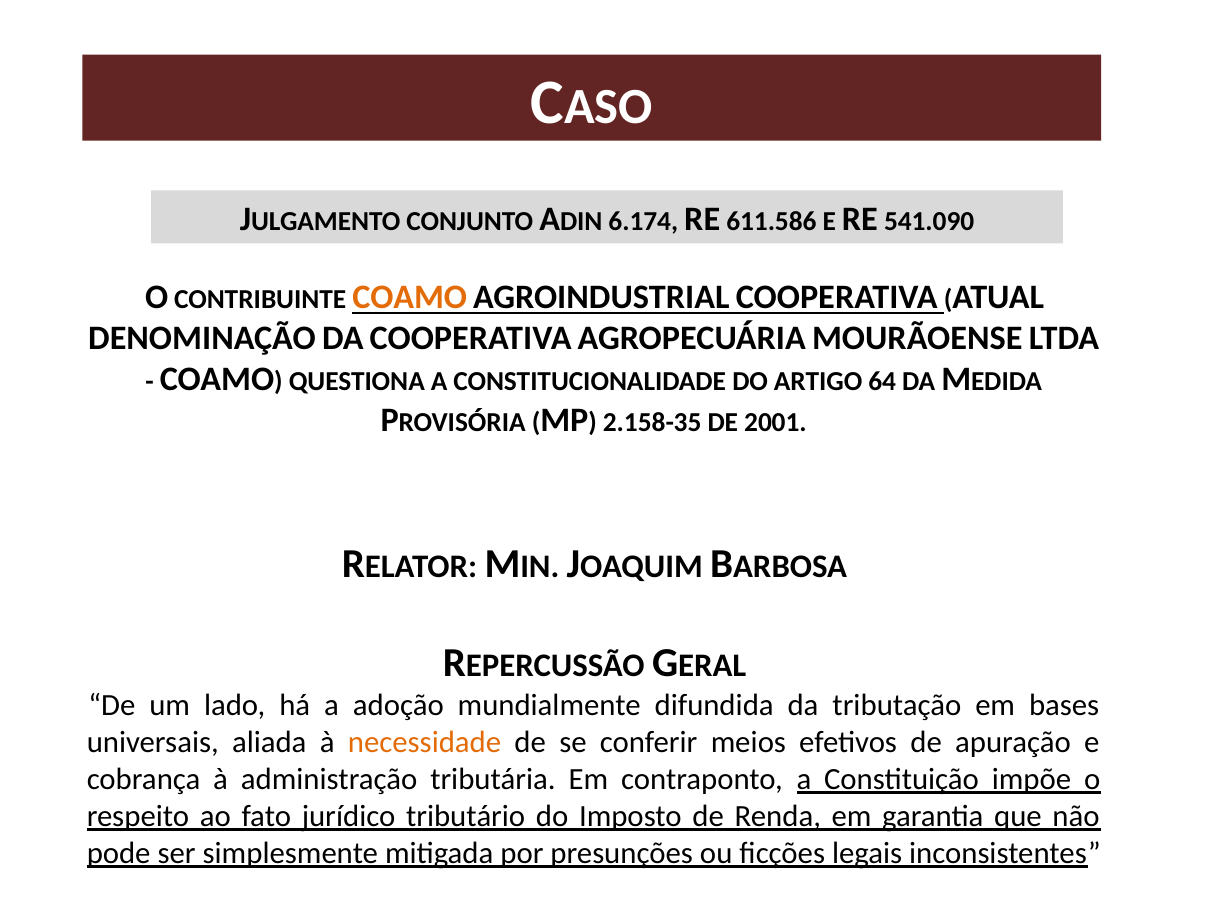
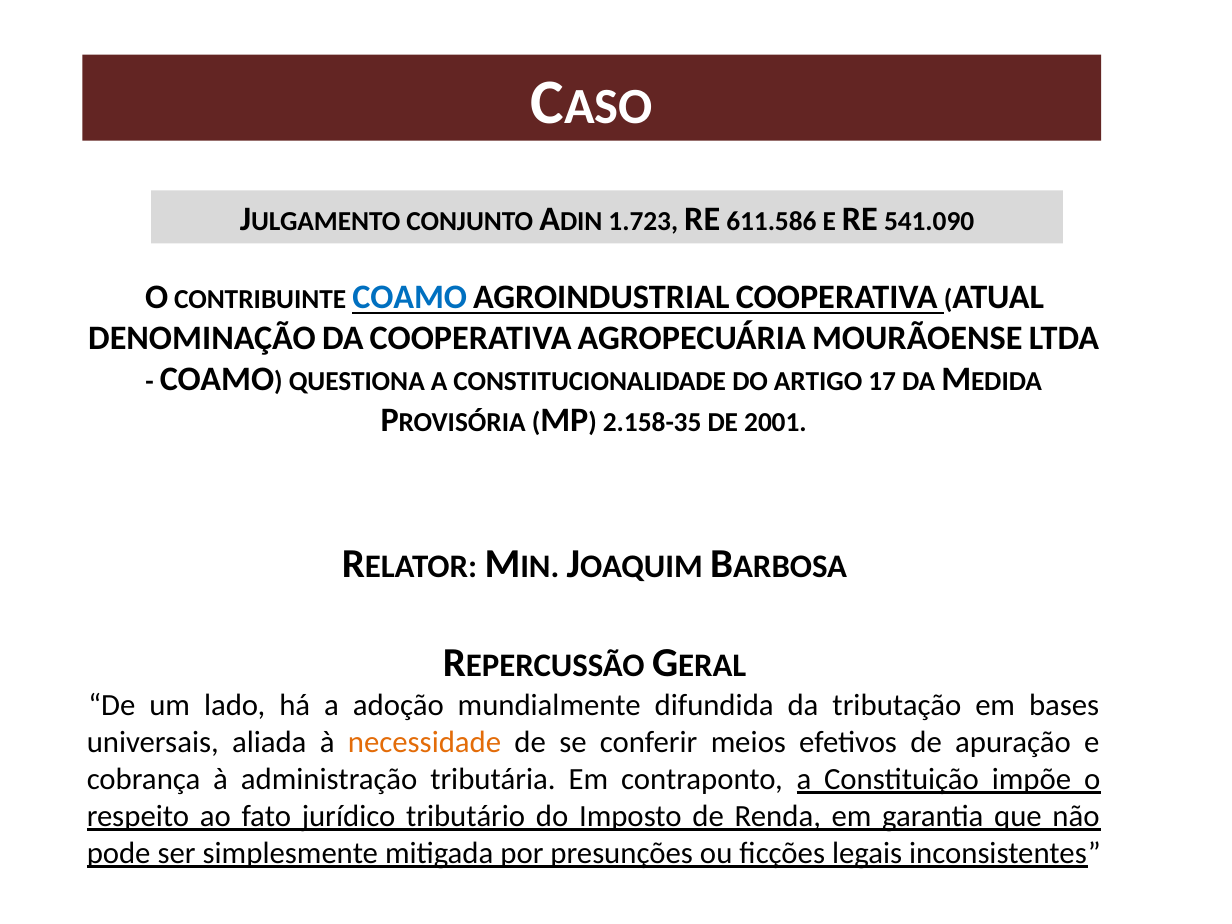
6.174: 6.174 -> 1.723
COAMO at (410, 297) colour: orange -> blue
64: 64 -> 17
